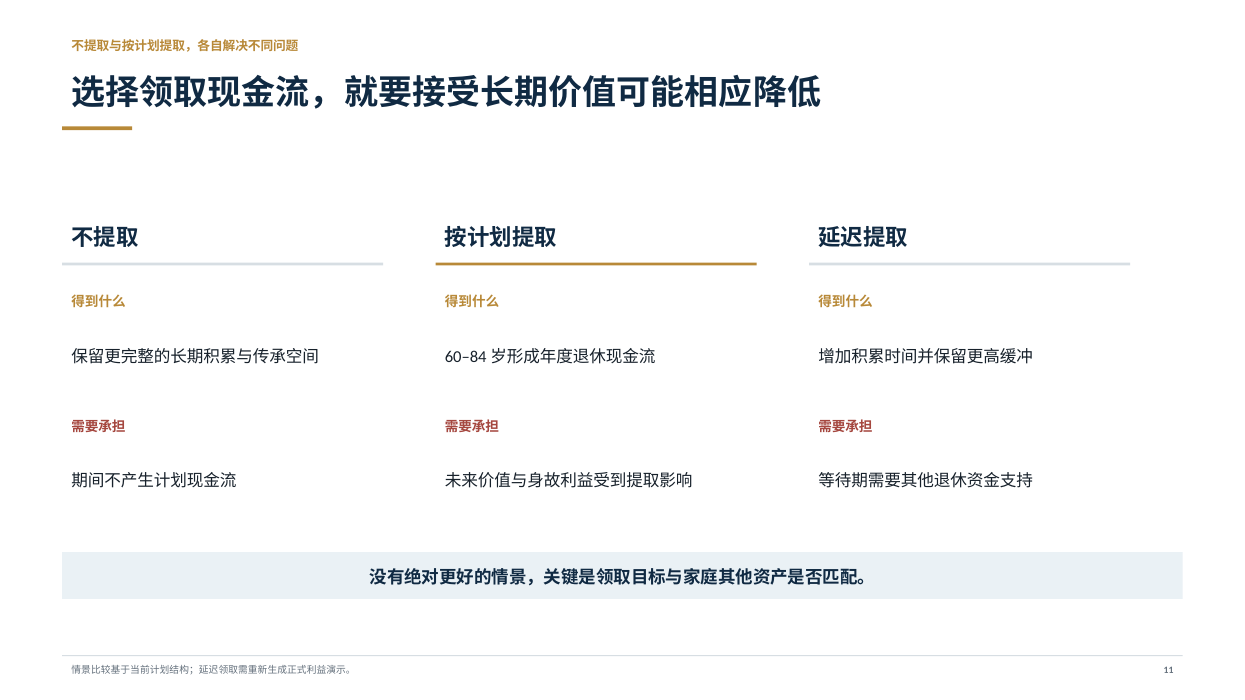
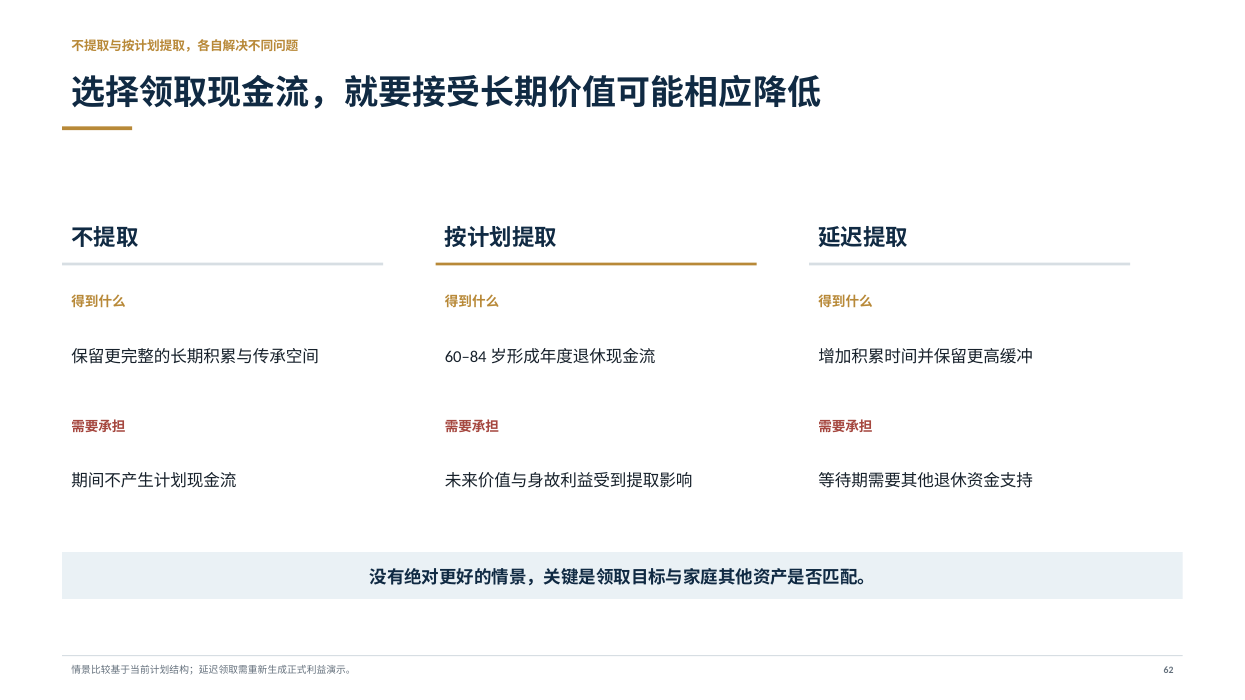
11: 11 -> 62
